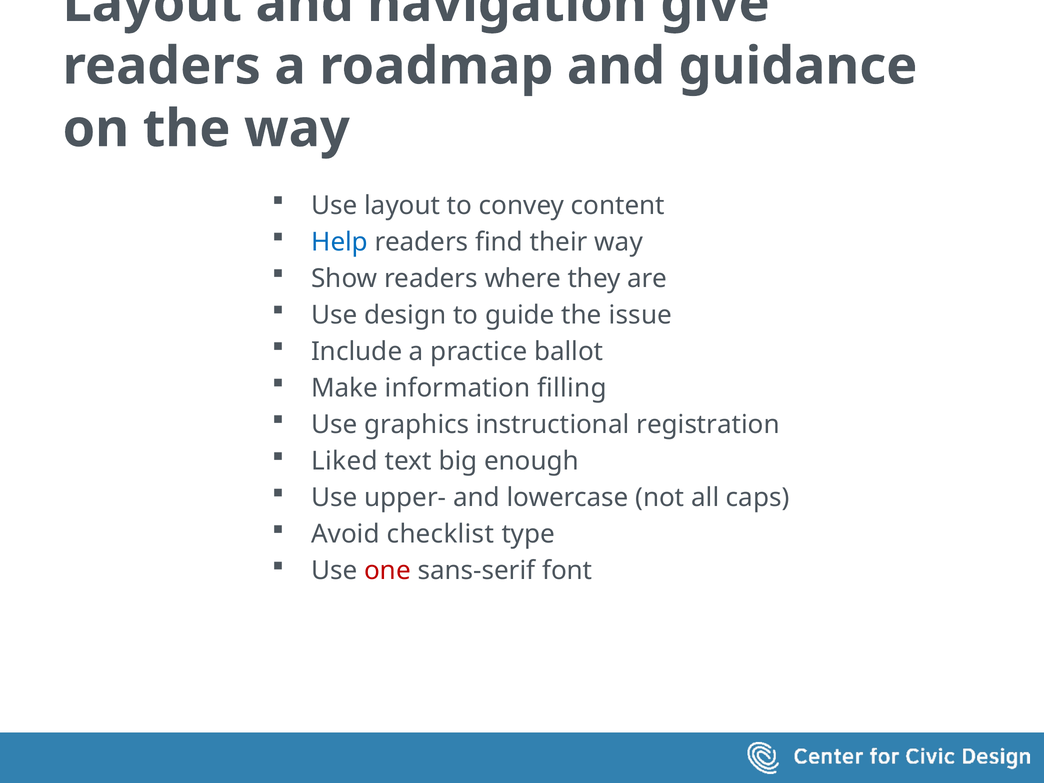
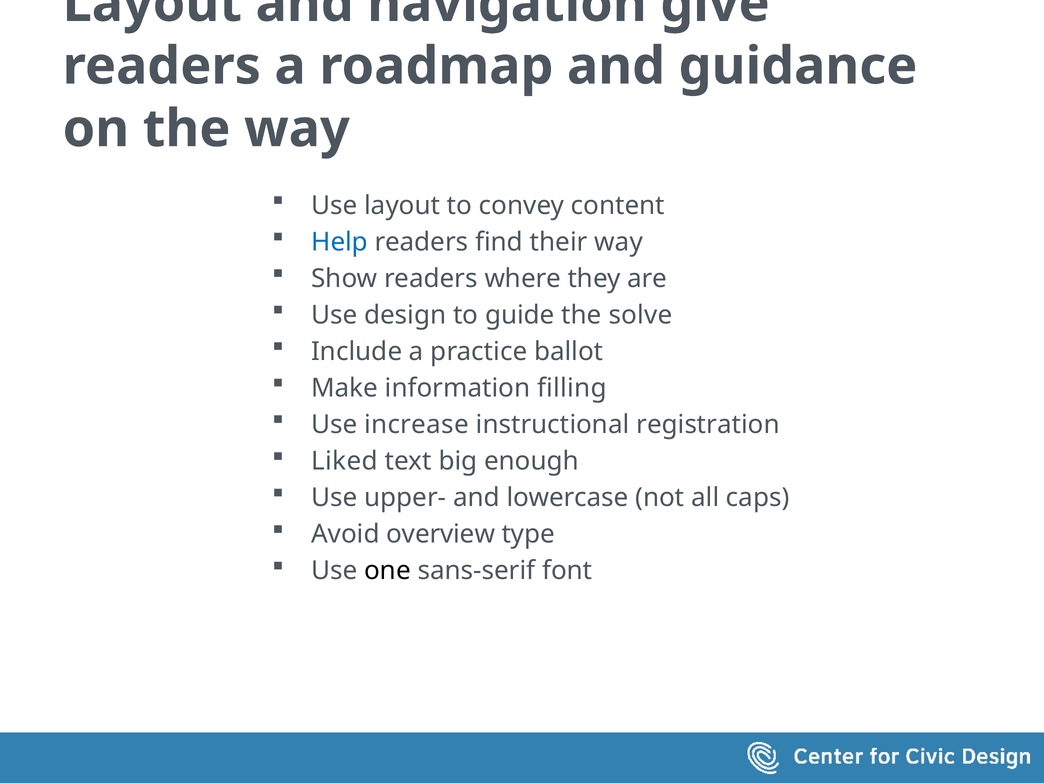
issue: issue -> solve
graphics: graphics -> increase
checklist: checklist -> overview
one colour: red -> black
